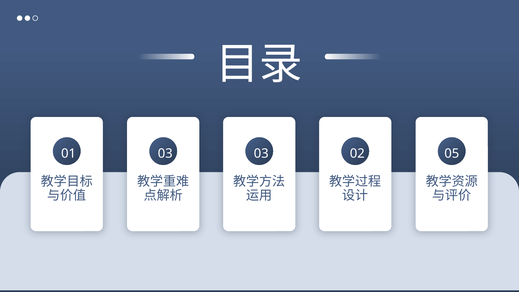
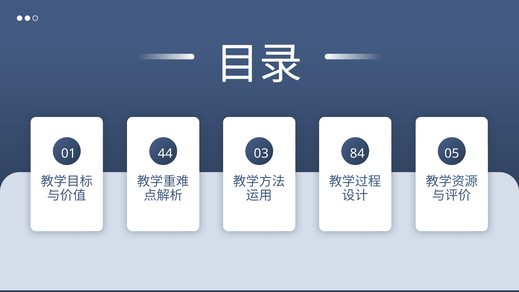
01 03: 03 -> 44
02: 02 -> 84
